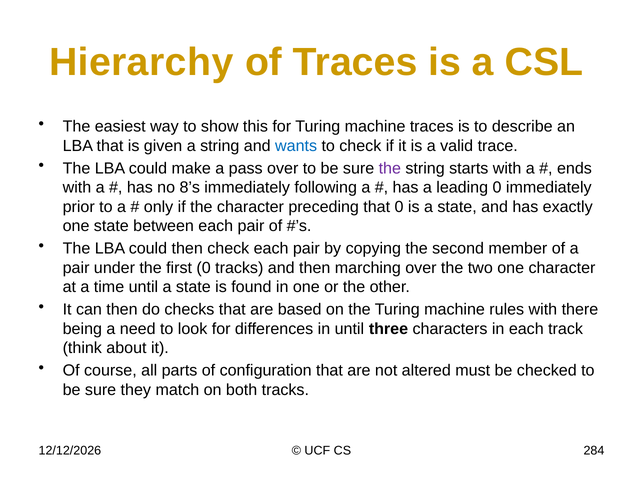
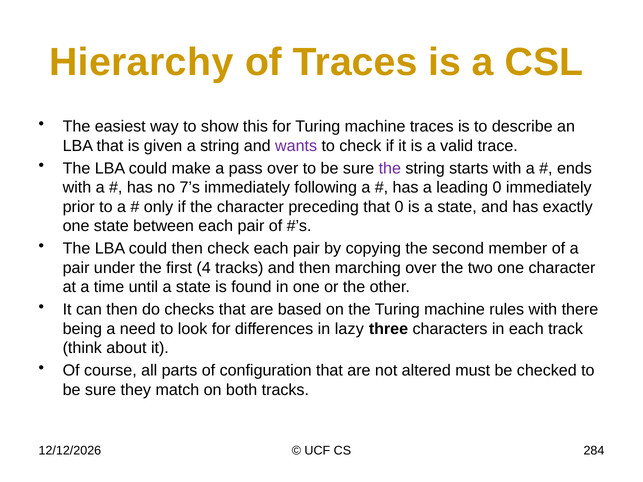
wants colour: blue -> purple
8’s: 8’s -> 7’s
first 0: 0 -> 4
in until: until -> lazy
